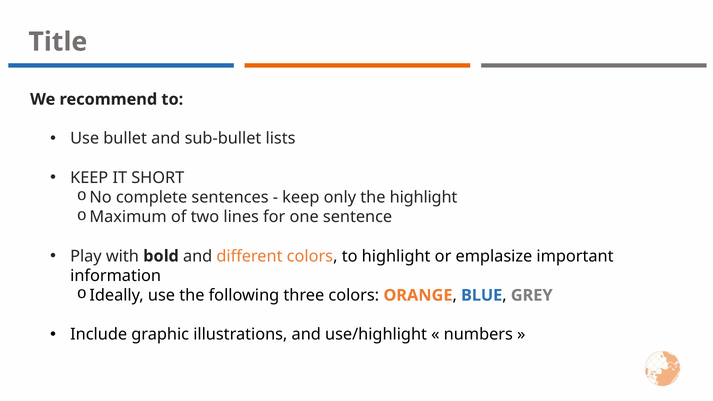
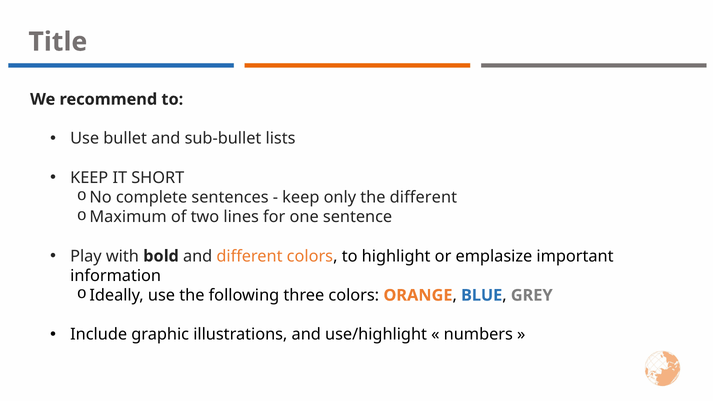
the highlight: highlight -> different
